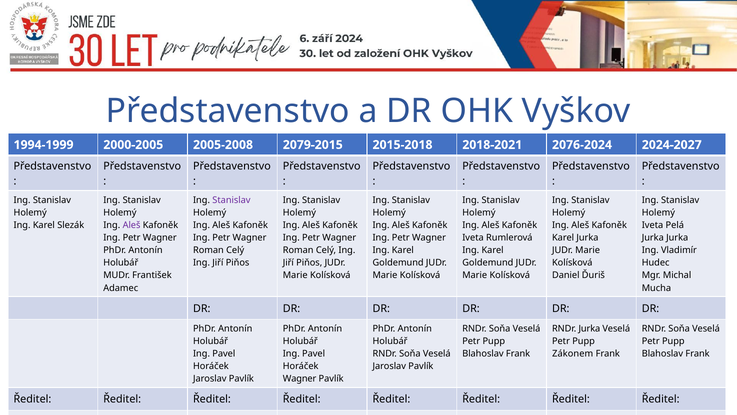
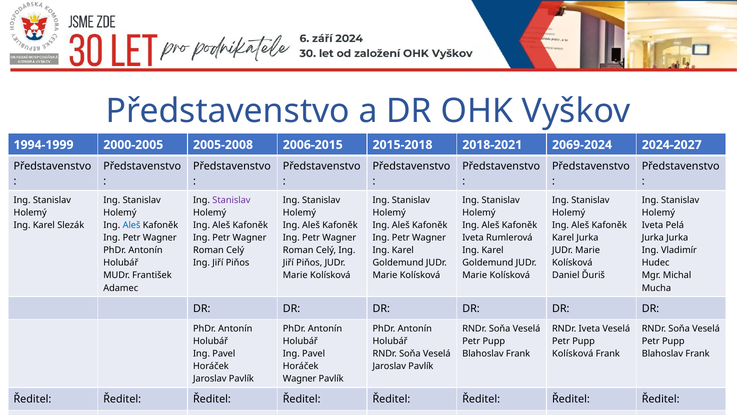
2079-2015: 2079-2015 -> 2006-2015
2076-2024: 2076-2024 -> 2069-2024
Aleš at (132, 225) colour: purple -> blue
RNDr Jurka: Jurka -> Iveta
Zákonem at (573, 353): Zákonem -> Kolísková
